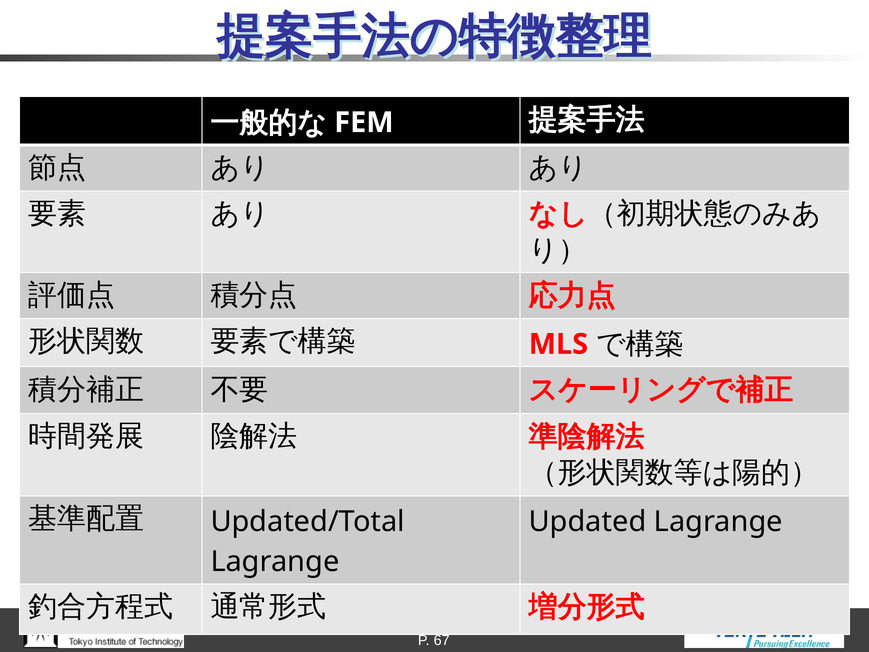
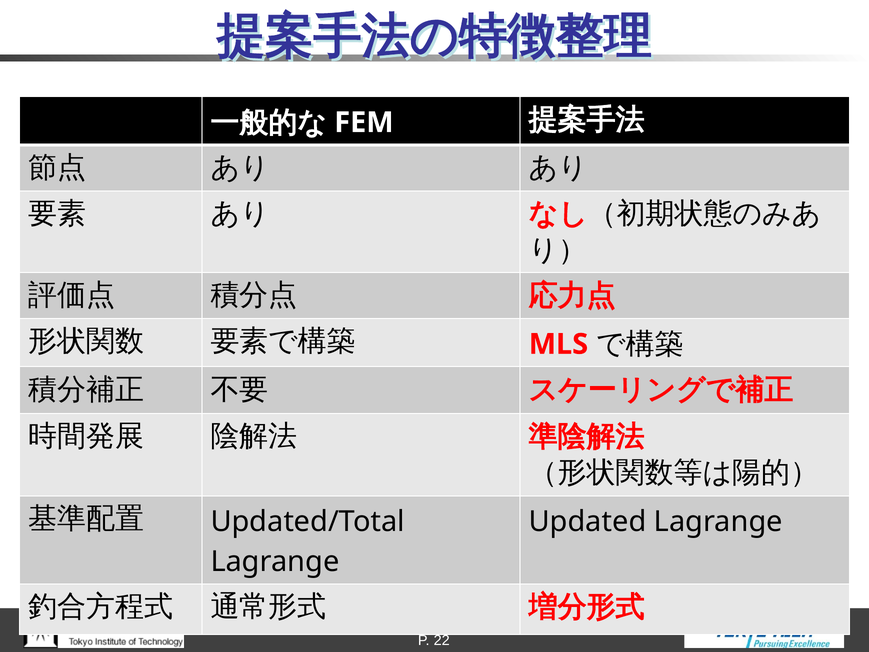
67: 67 -> 22
